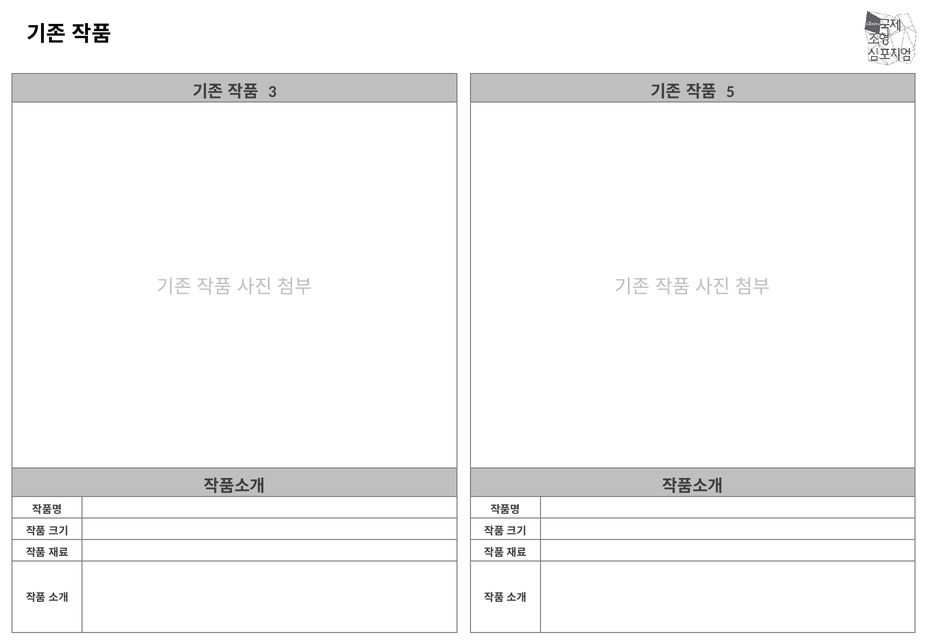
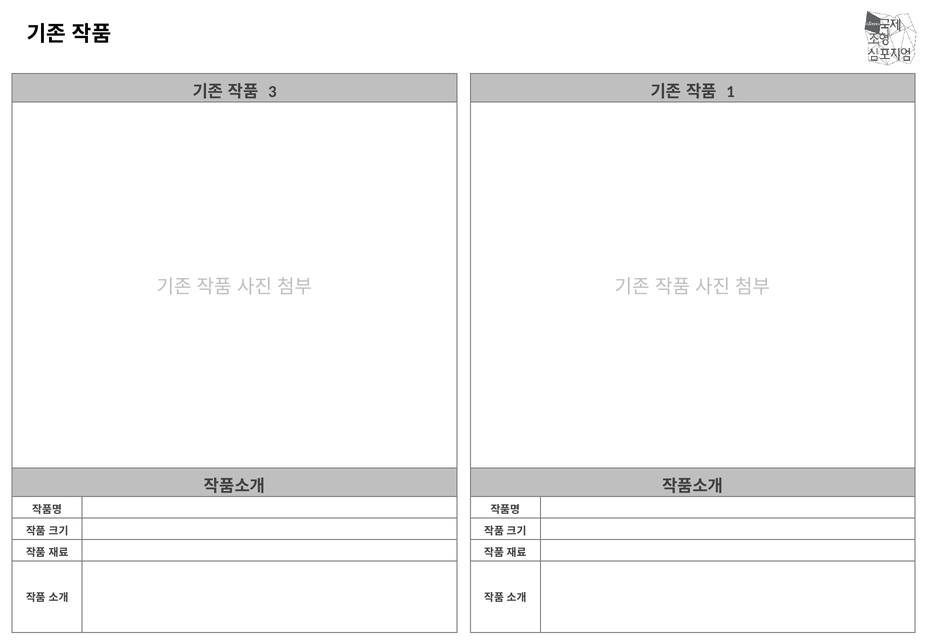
5: 5 -> 1
